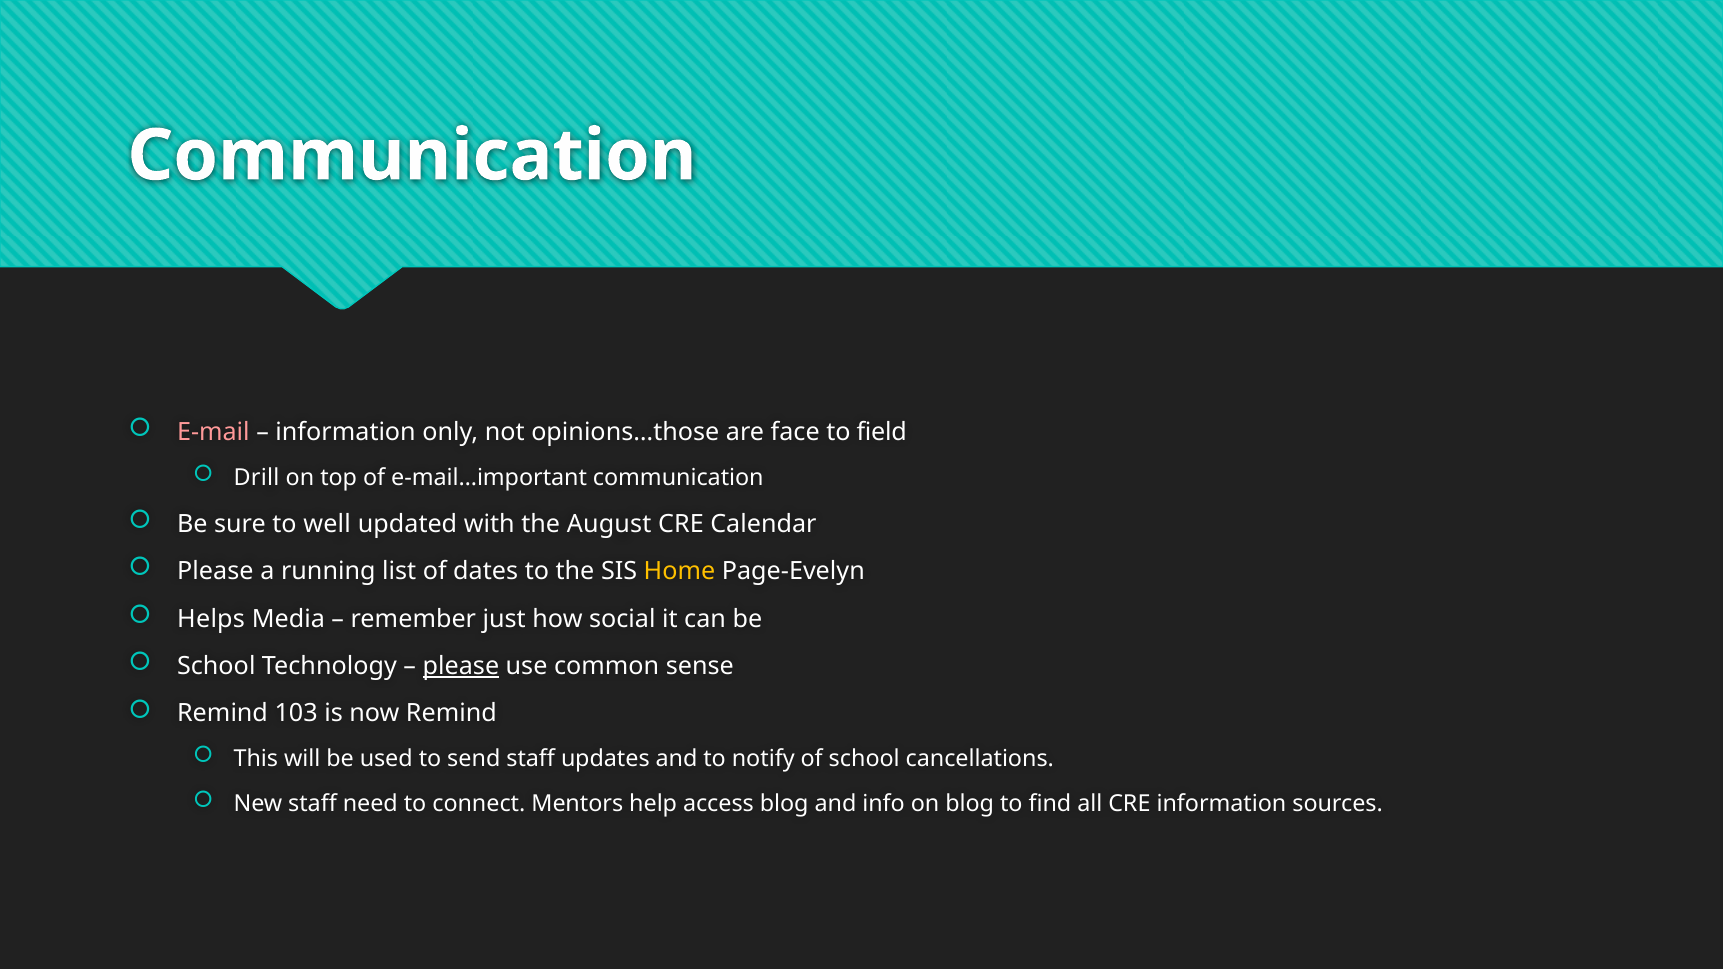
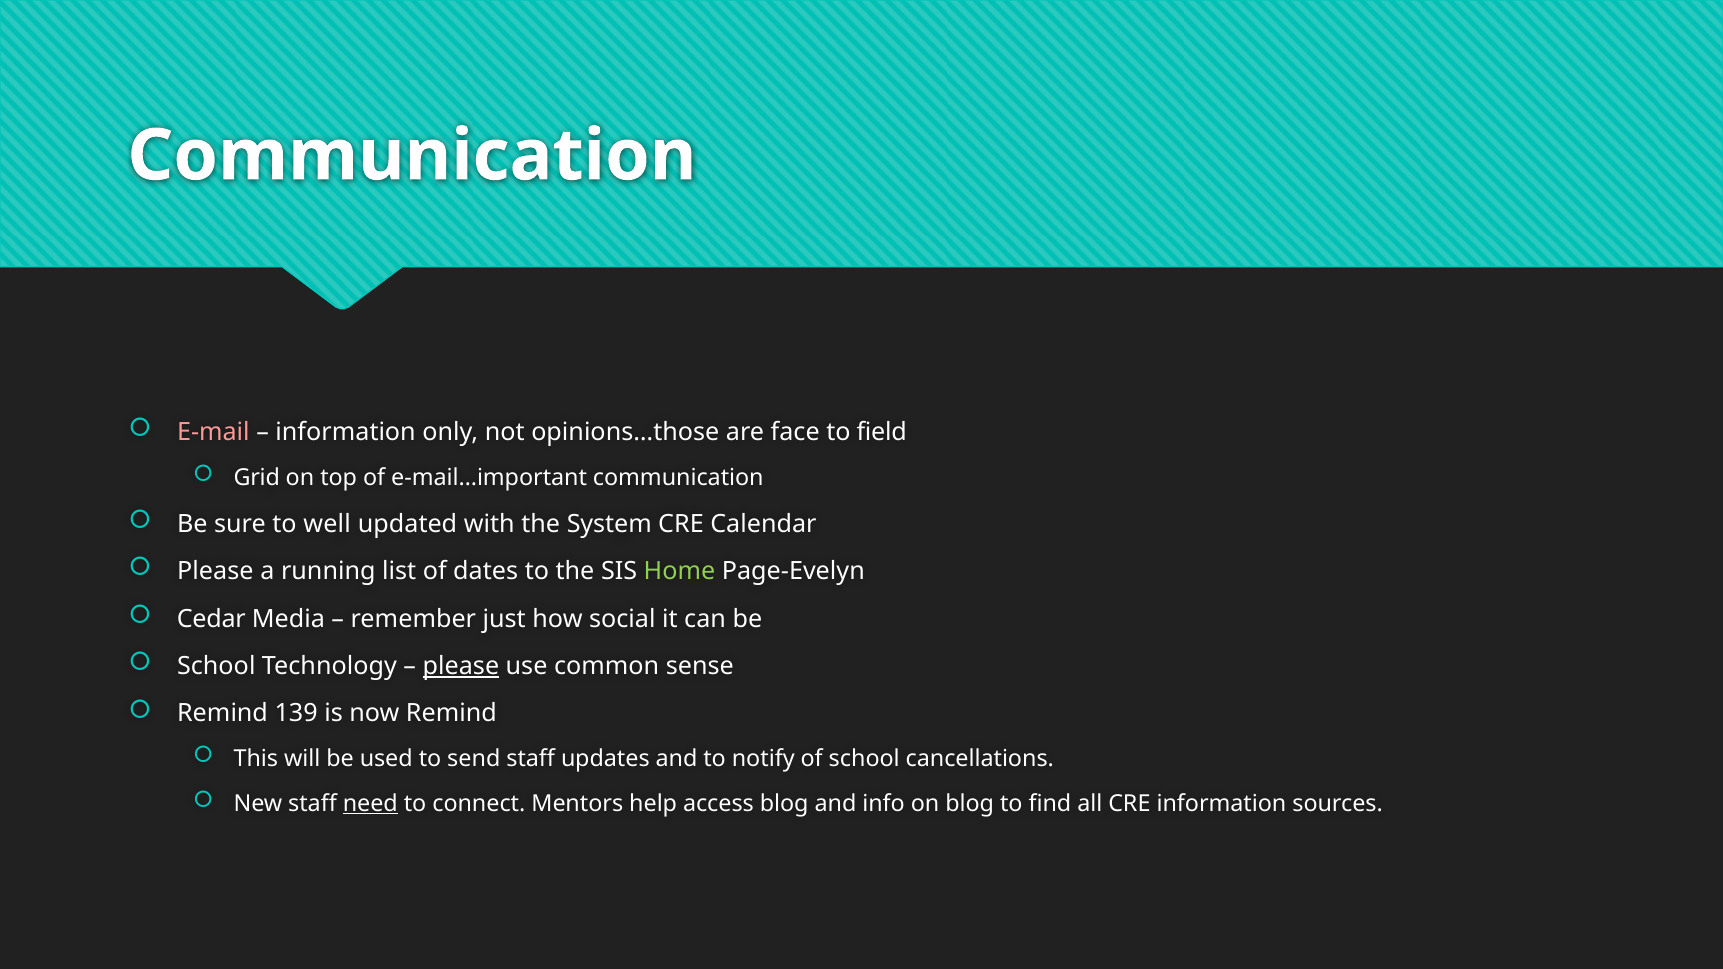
Drill: Drill -> Grid
August: August -> System
Home colour: yellow -> light green
Helps: Helps -> Cedar
103: 103 -> 139
need underline: none -> present
